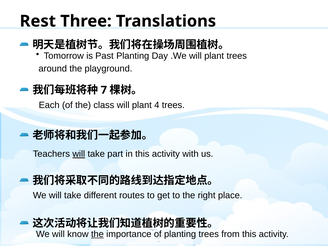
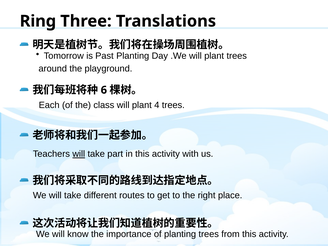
Rest: Rest -> Ring
7: 7 -> 6
the at (97, 234) underline: present -> none
